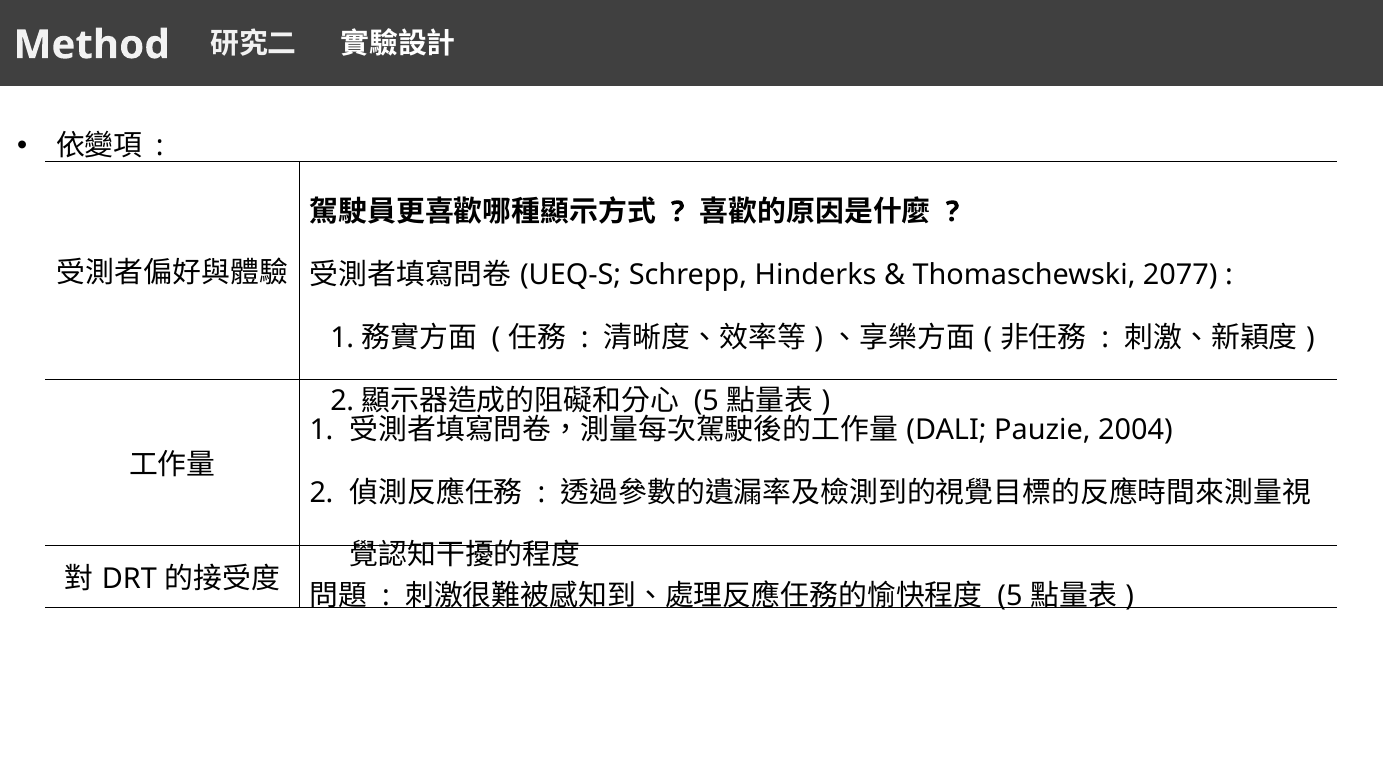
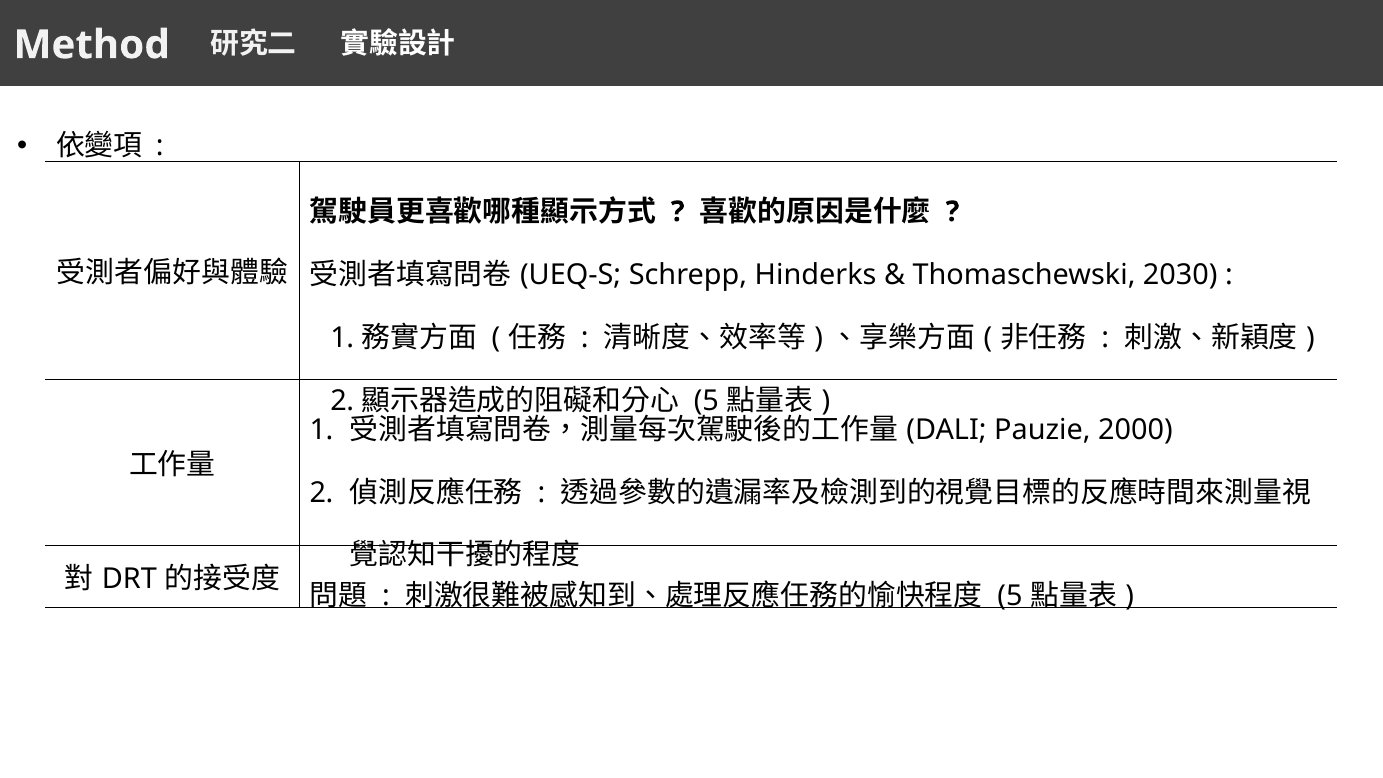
2077: 2077 -> 2030
2004: 2004 -> 2000
